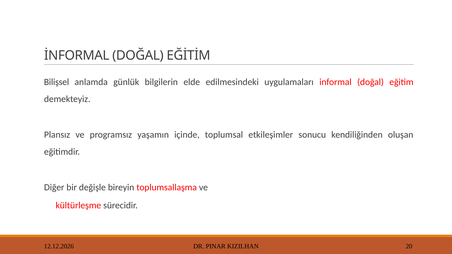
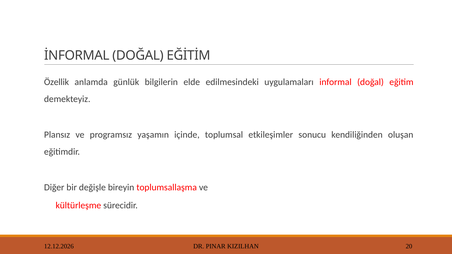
Bilişsel: Bilişsel -> Özellik
